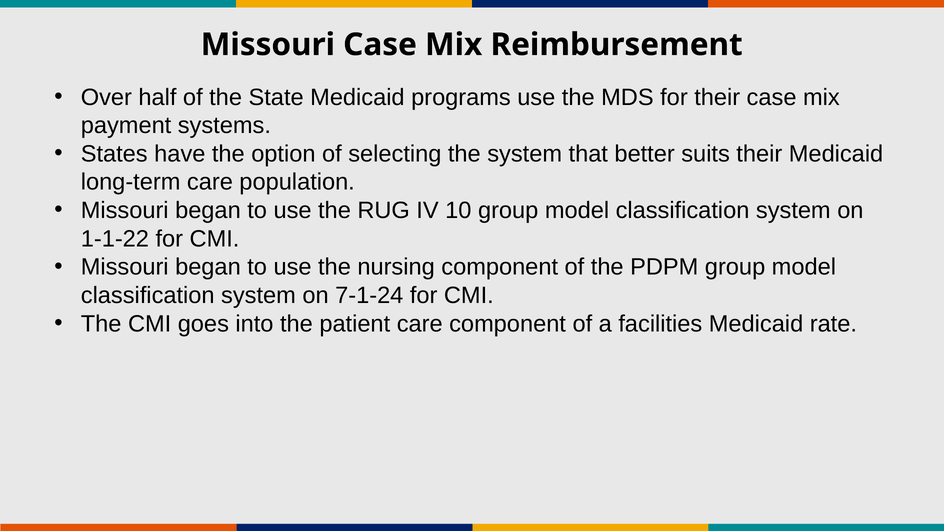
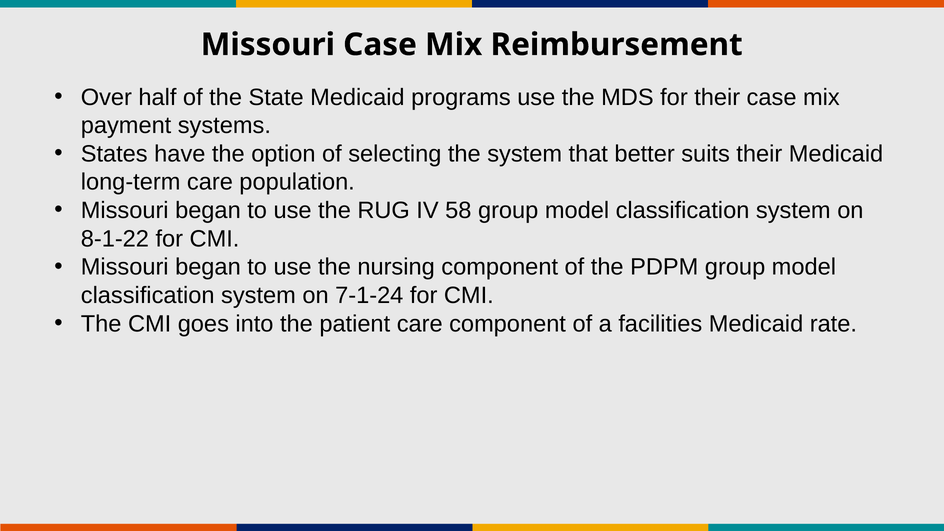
10: 10 -> 58
1-1-22: 1-1-22 -> 8-1-22
